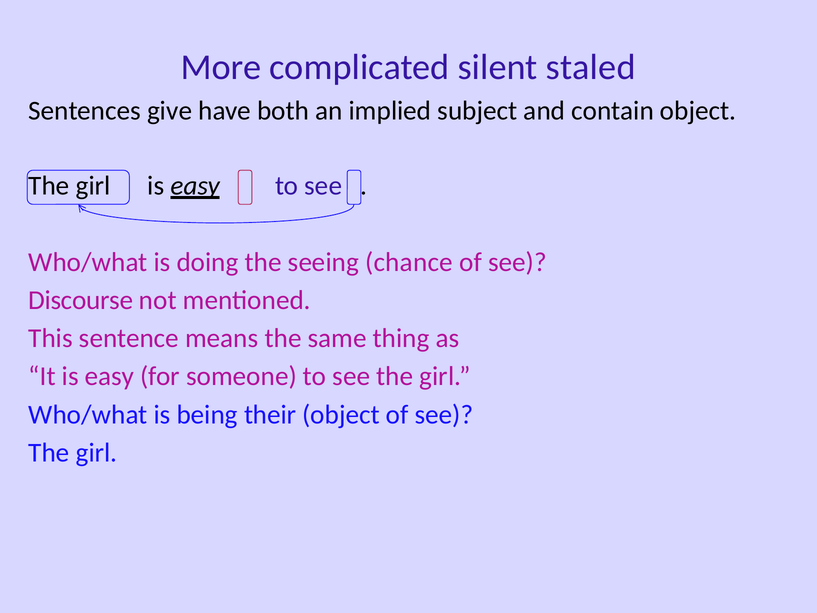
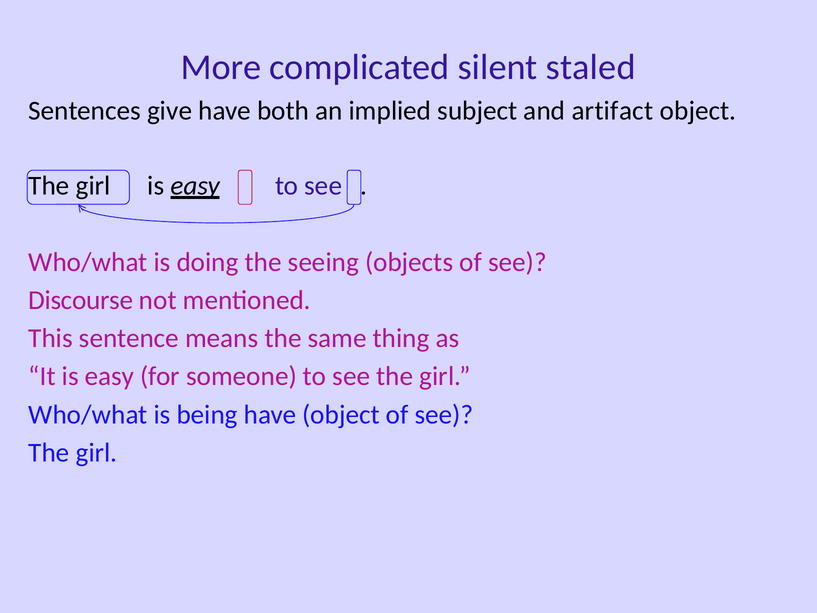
contain: contain -> artifact
chance: chance -> objects
being their: their -> have
